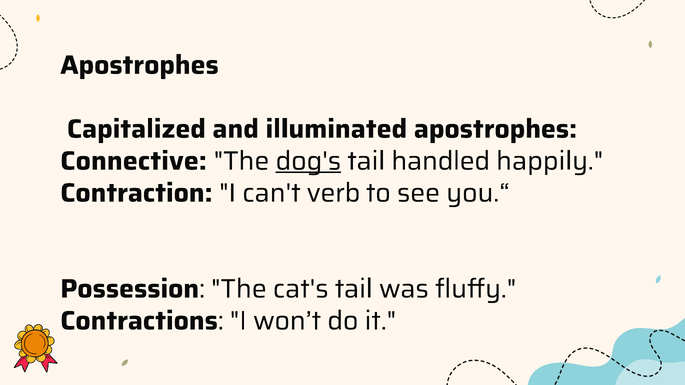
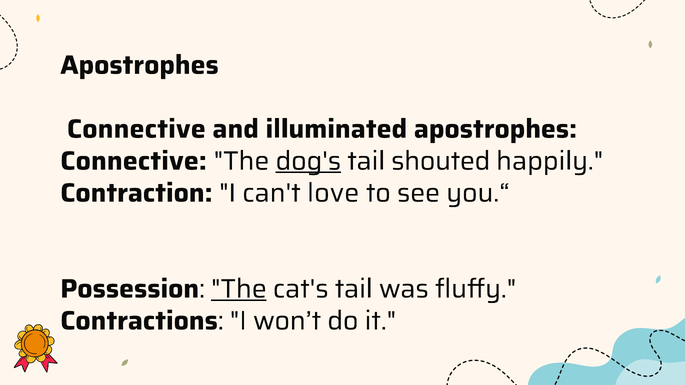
Capitalized at (136, 129): Capitalized -> Connective
handled: handled -> shouted
verb: verb -> love
The at (239, 289) underline: none -> present
